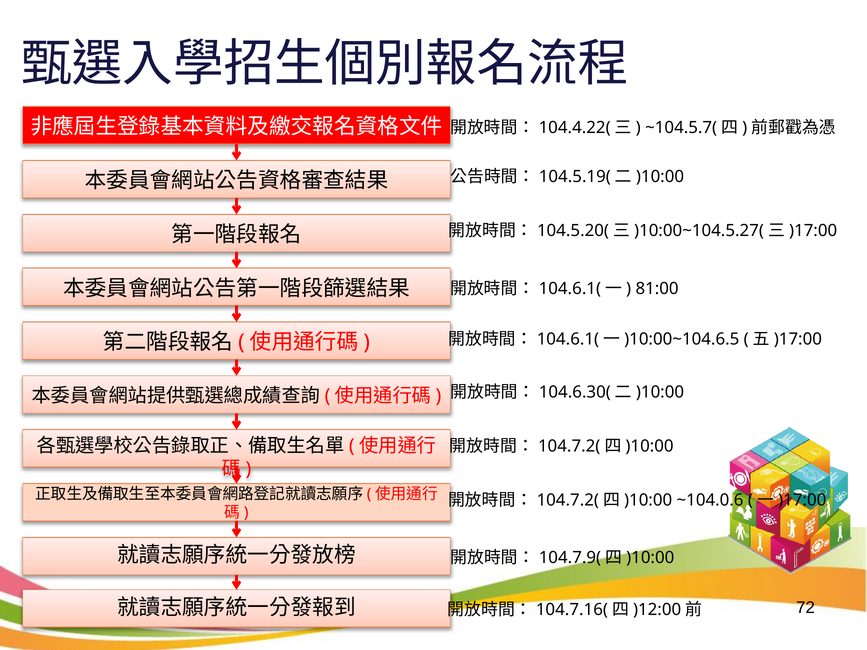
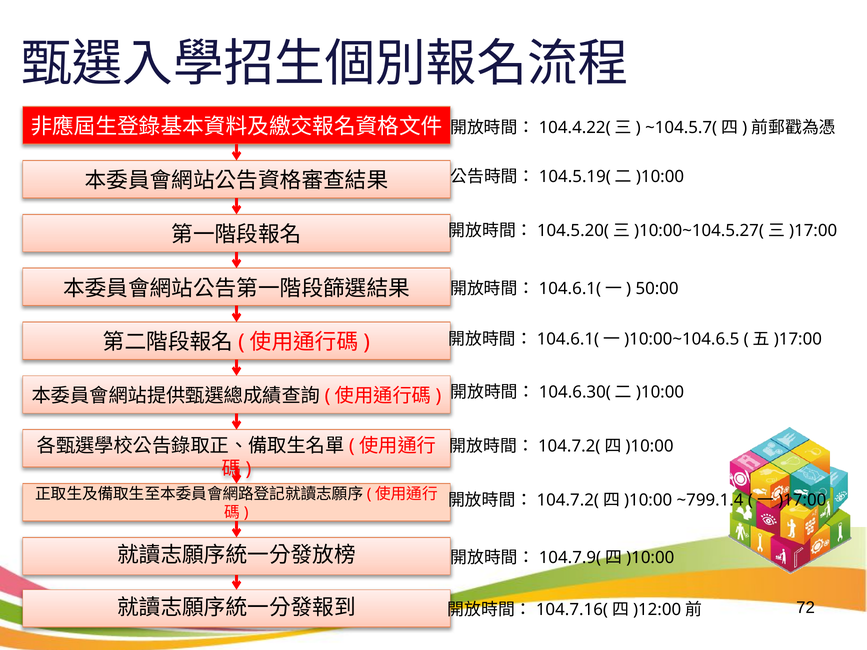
81:00: 81:00 -> 50:00
~104.0.6: ~104.0.6 -> ~799.1.4
